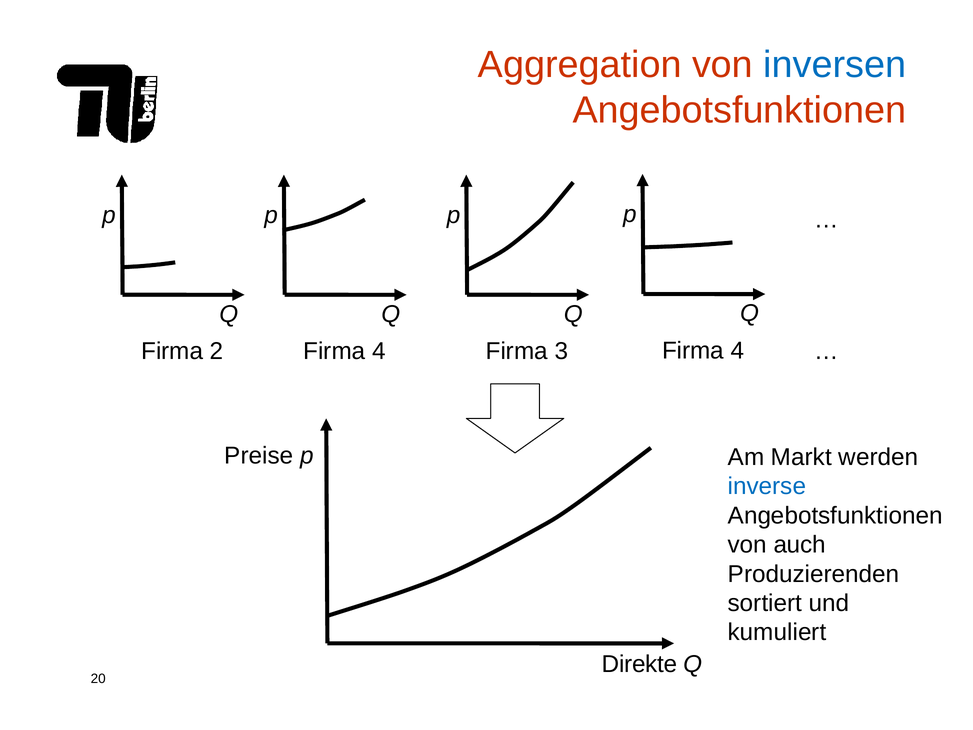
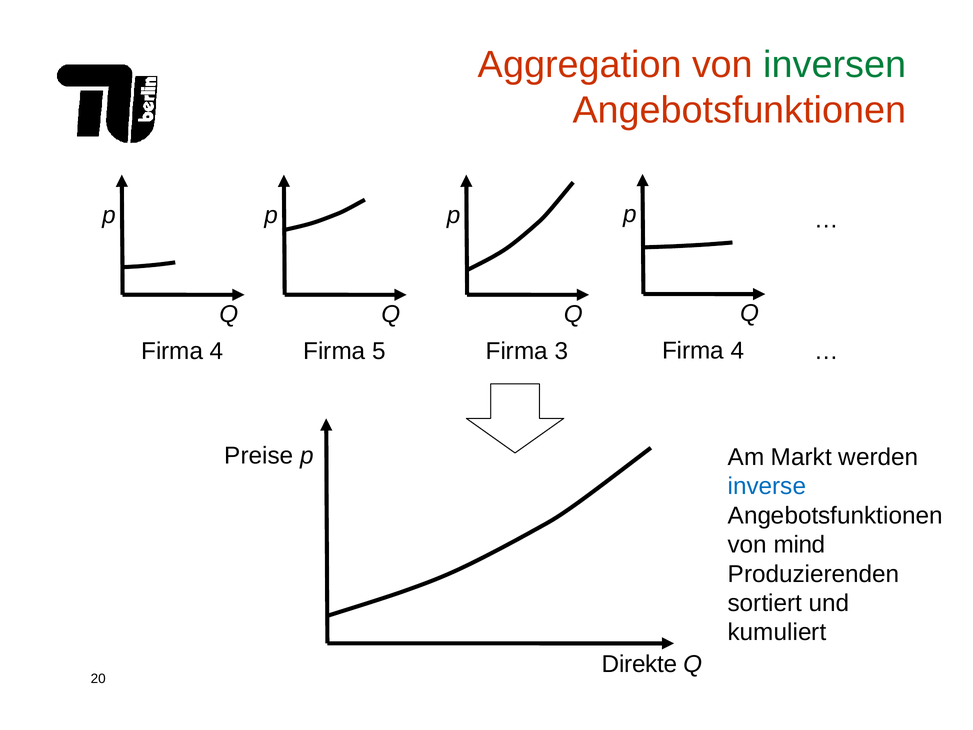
inversen colour: blue -> green
2 at (217, 351): 2 -> 4
4 at (379, 351): 4 -> 5
auch: auch -> mind
